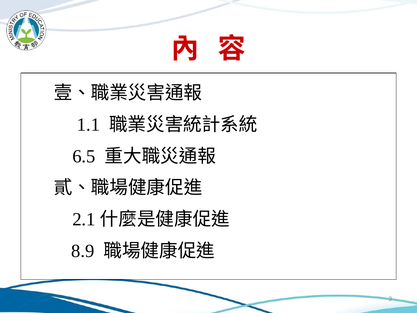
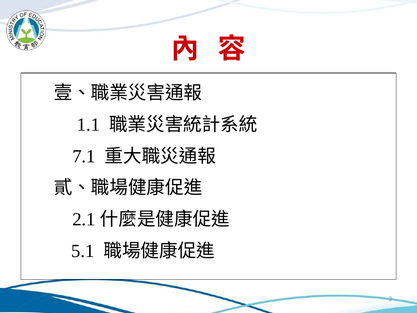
6.5: 6.5 -> 7.1
8.9: 8.9 -> 5.1
